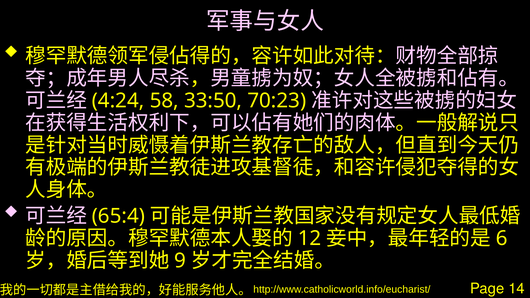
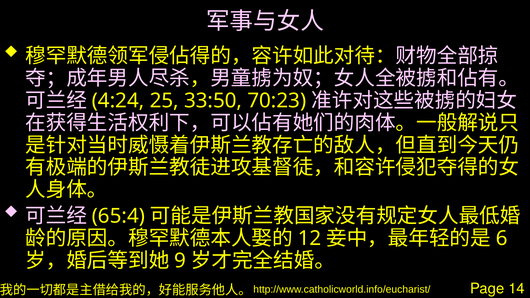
58: 58 -> 25
